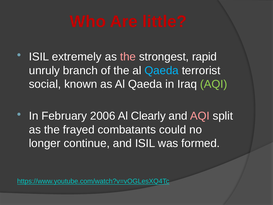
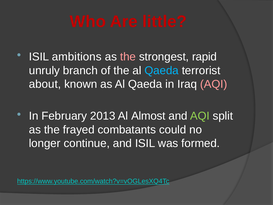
extremely: extremely -> ambitions
social: social -> about
AQI at (214, 84) colour: light green -> pink
2006: 2006 -> 2013
Clearly: Clearly -> Almost
AQI at (200, 116) colour: pink -> light green
